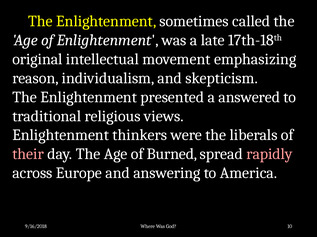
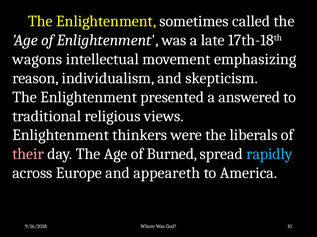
original: original -> wagons
rapidly colour: pink -> light blue
answering: answering -> appeareth
